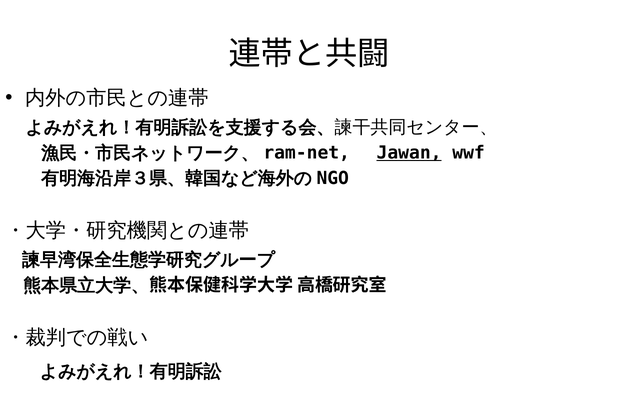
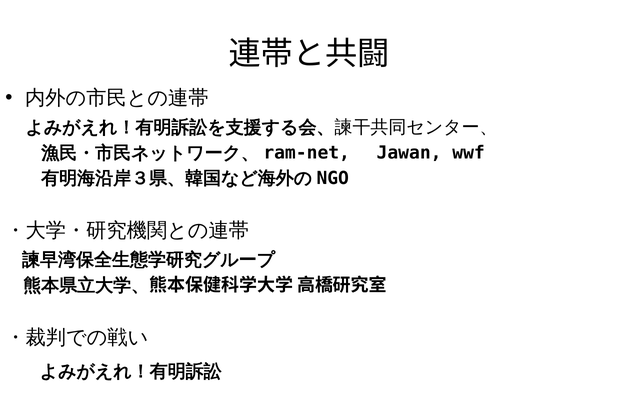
Jawan underline: present -> none
